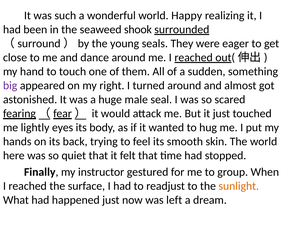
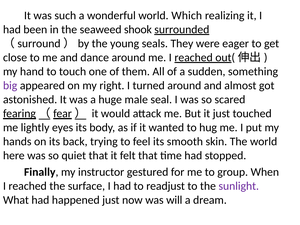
Happy: Happy -> Which
sunlight colour: orange -> purple
left: left -> will
